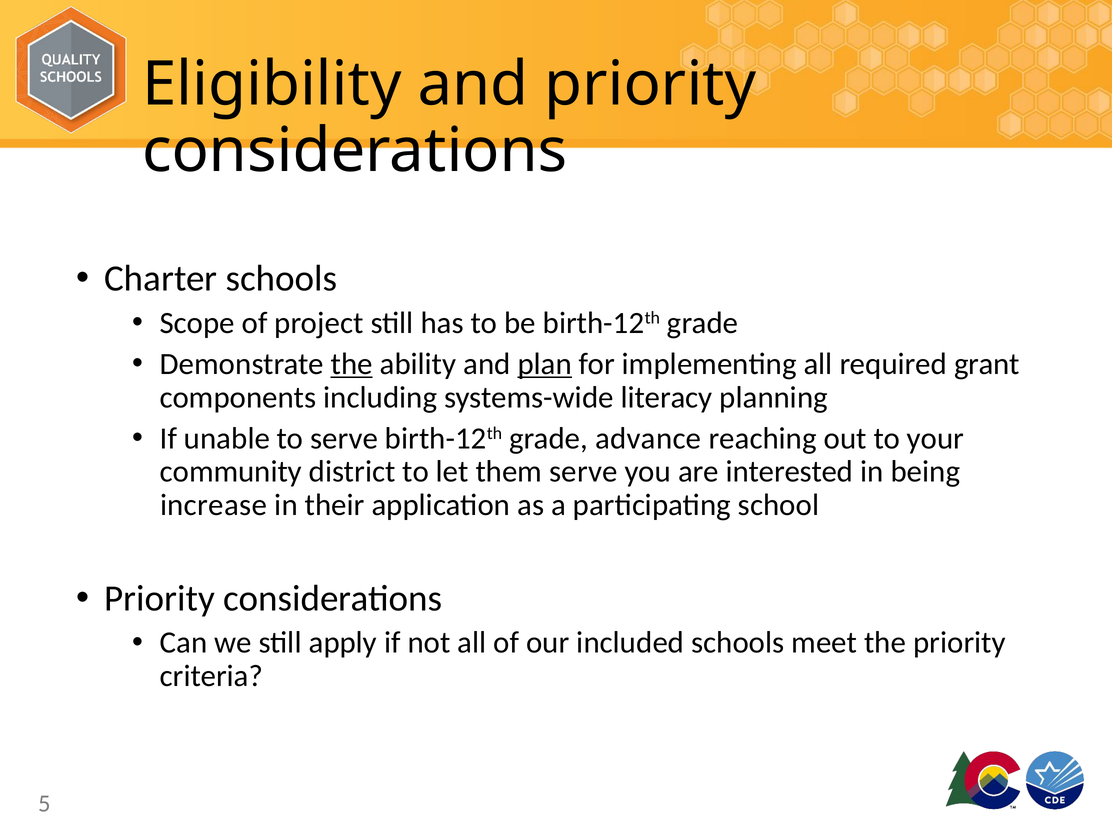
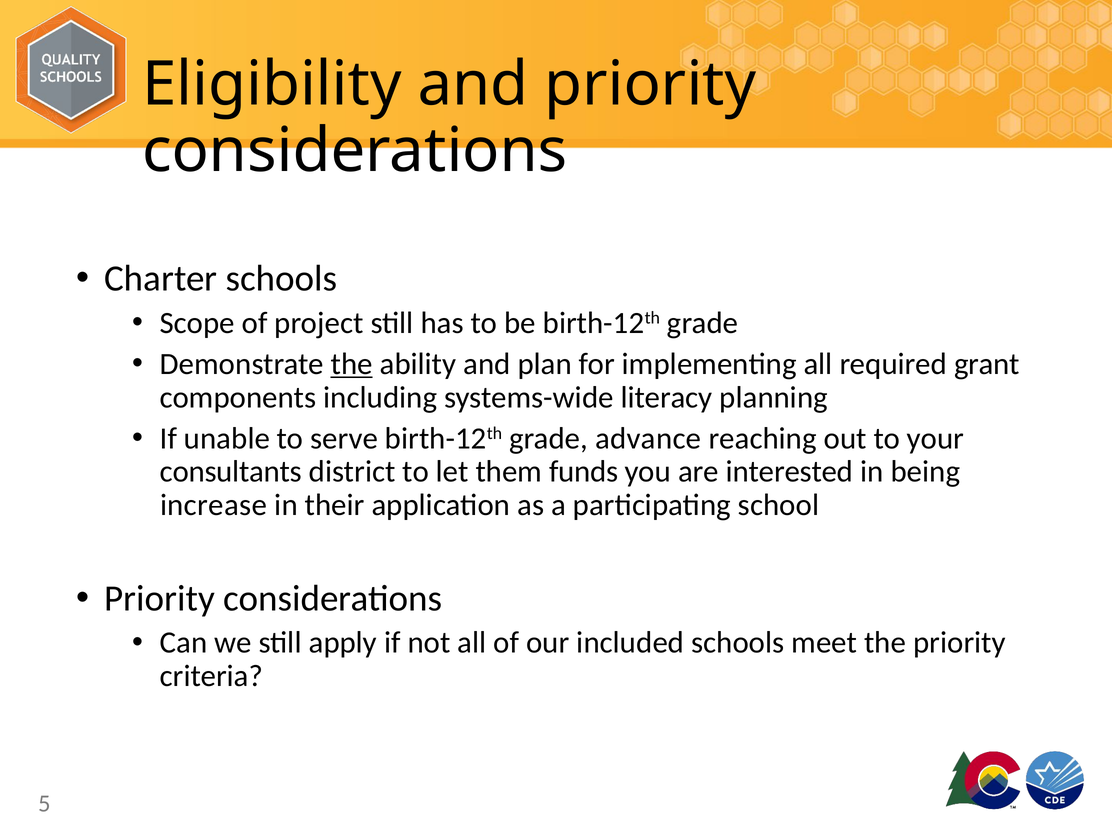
plan underline: present -> none
community: community -> consultants
them serve: serve -> funds
